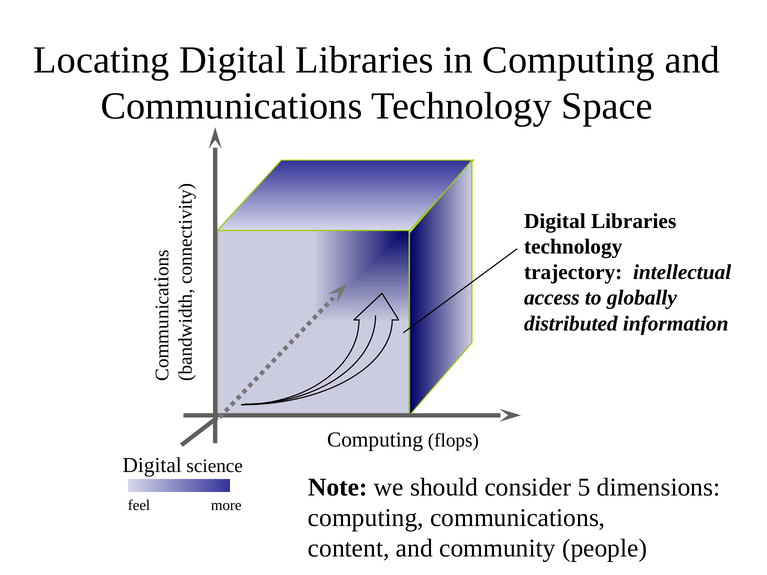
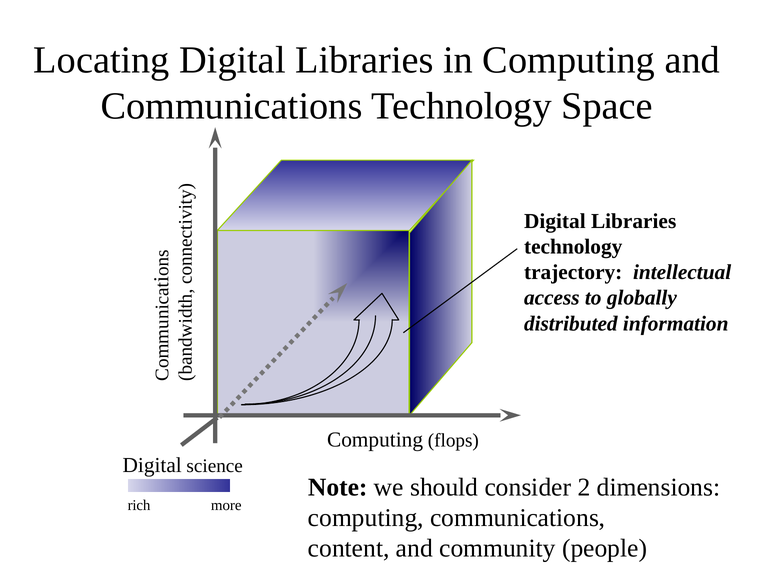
5: 5 -> 2
feel: feel -> rich
